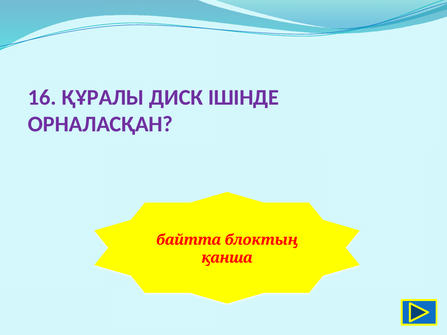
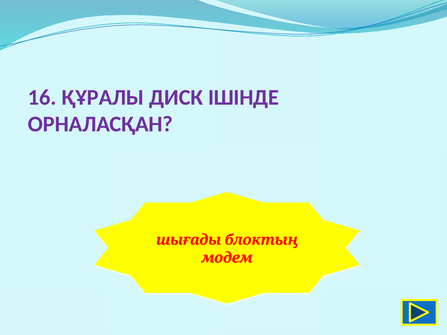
байтта: байтта -> шығады
қанша: қанша -> модем
